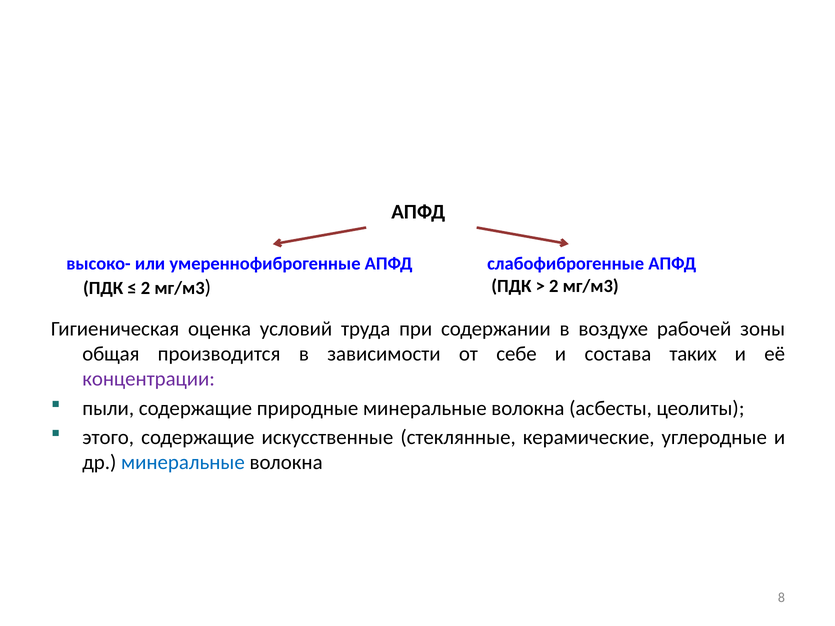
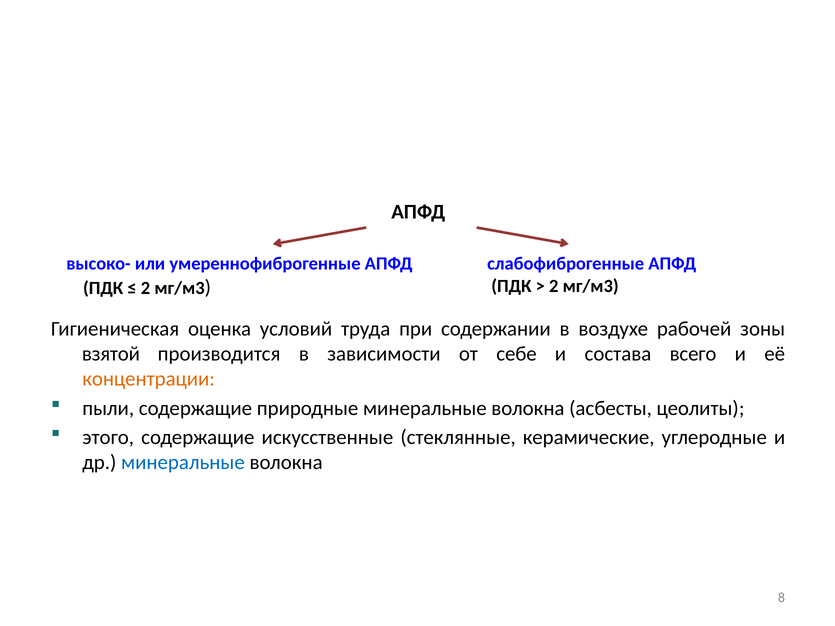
общая: общая -> взятой
таких: таких -> всего
концентрации colour: purple -> orange
